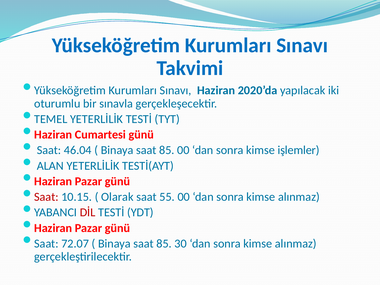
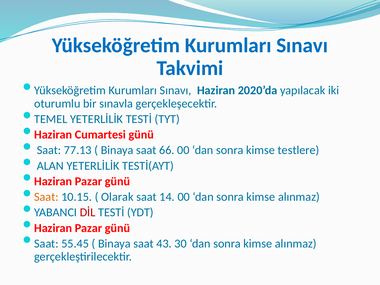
46.04: 46.04 -> 77.13
85 at (167, 150): 85 -> 66
işlemler: işlemler -> testlere
Saat at (46, 197) colour: red -> orange
55: 55 -> 14
72.07: 72.07 -> 55.45
85 at (164, 244): 85 -> 43
